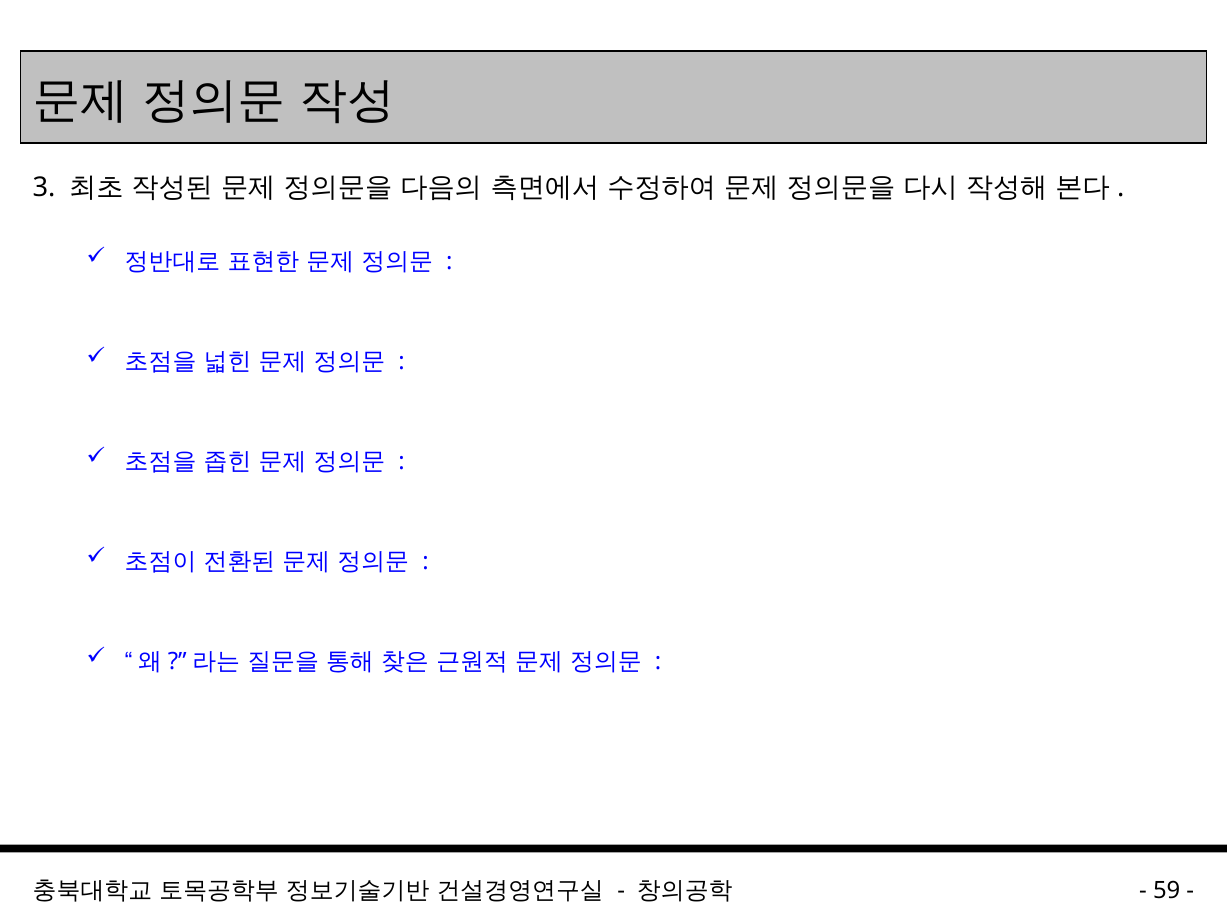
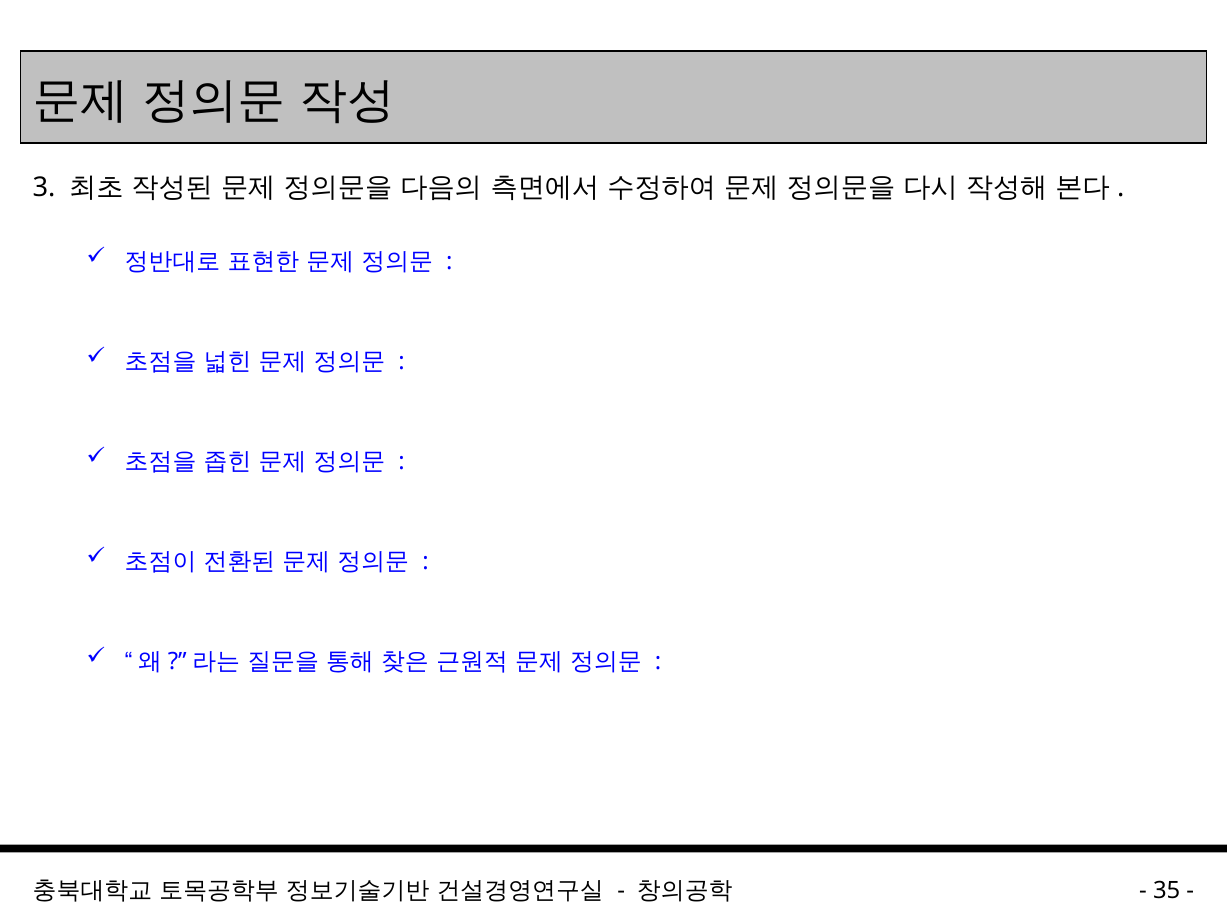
59: 59 -> 35
